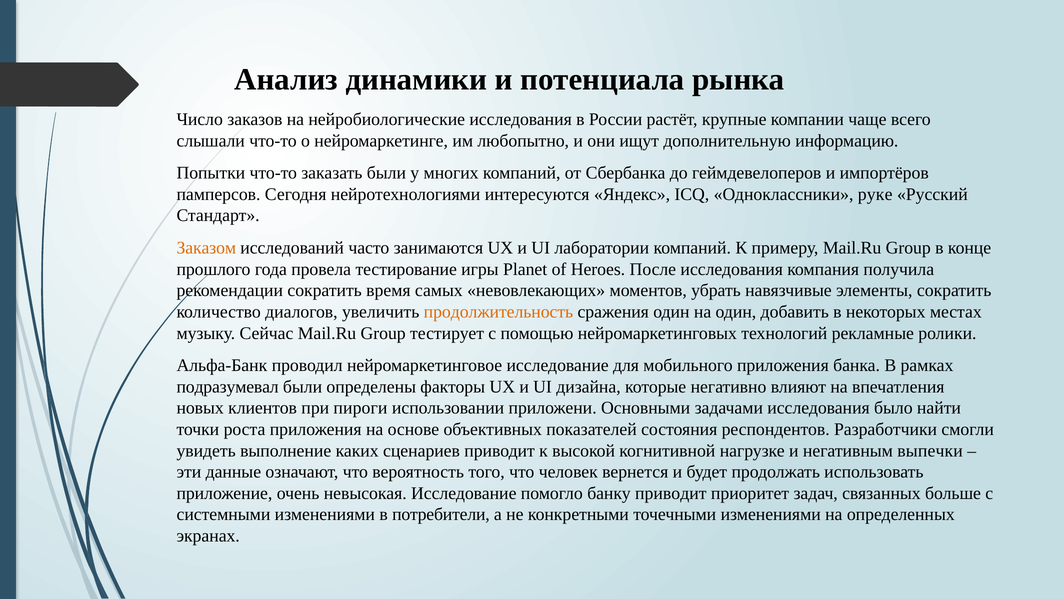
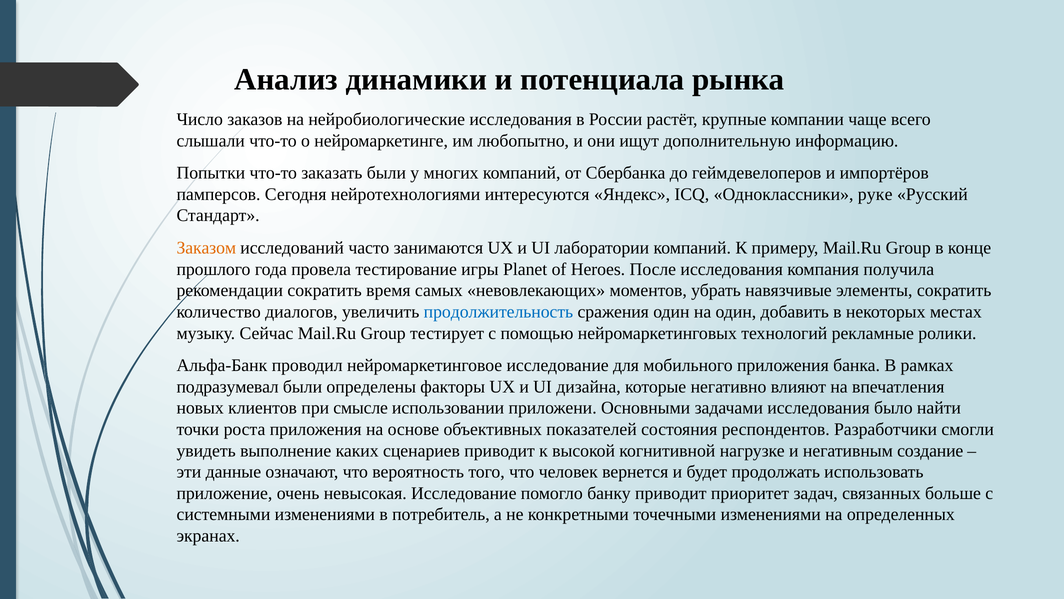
продолжительность colour: orange -> blue
пироги: пироги -> смысле
выпечки: выпечки -> создание
потребители: потребители -> потребитель
